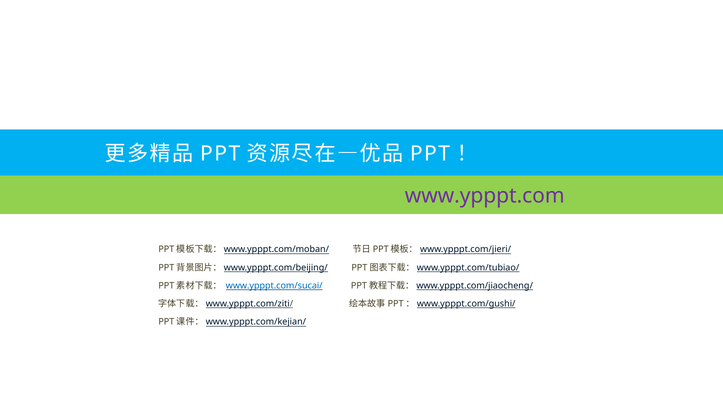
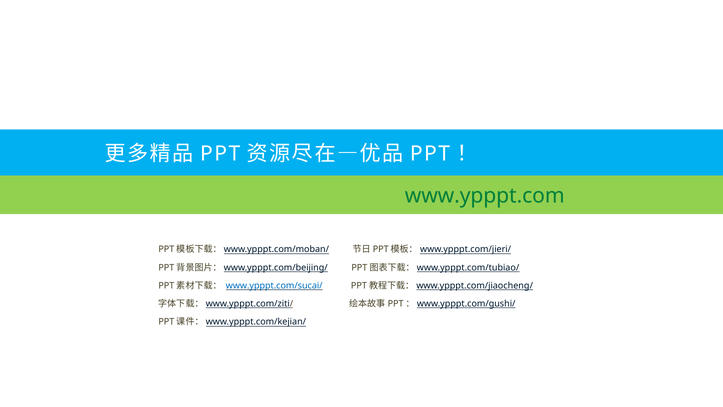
www.ypppt.com colour: purple -> green
